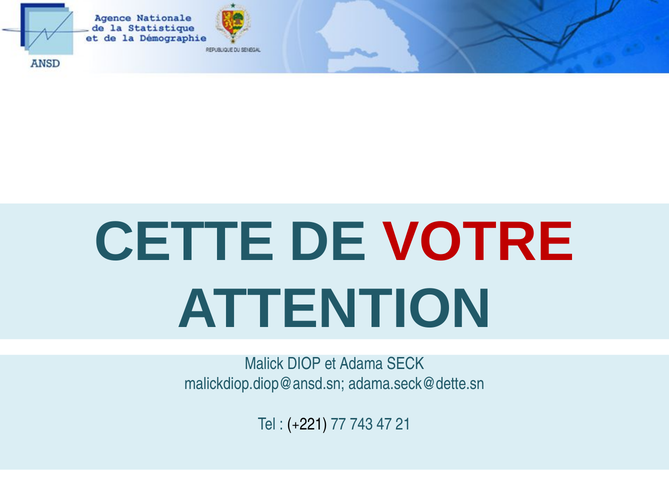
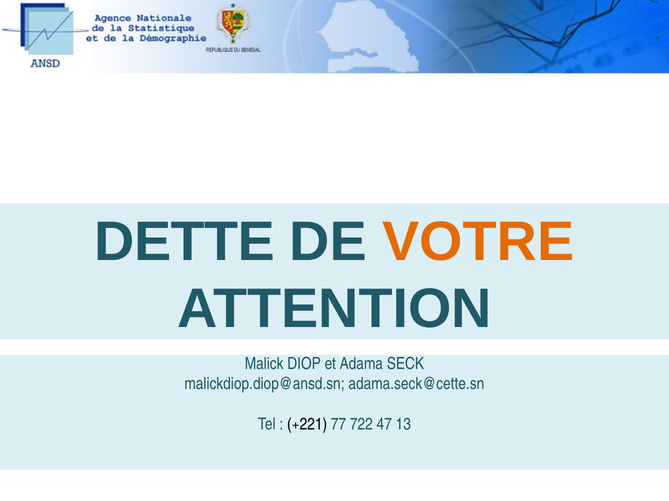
CETTE: CETTE -> DETTE
VOTRE colour: red -> orange
adama.seck@dette.sn: adama.seck@dette.sn -> adama.seck@cette.sn
743: 743 -> 722
21: 21 -> 13
